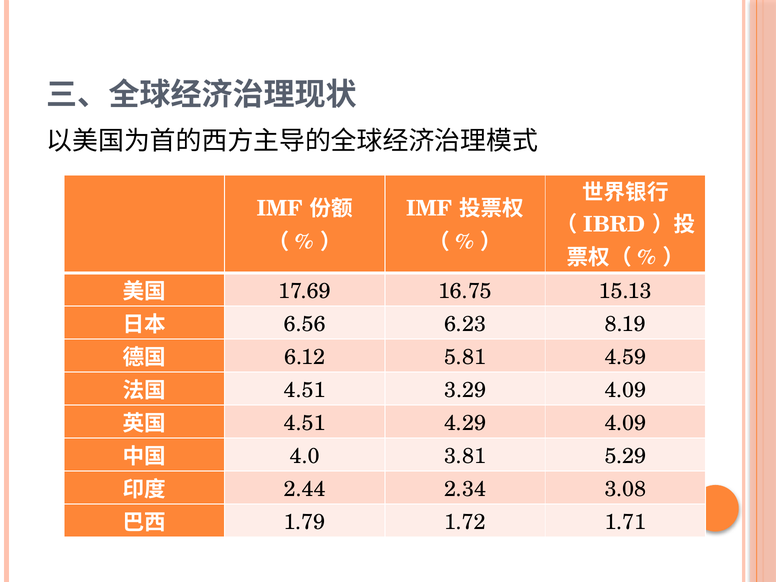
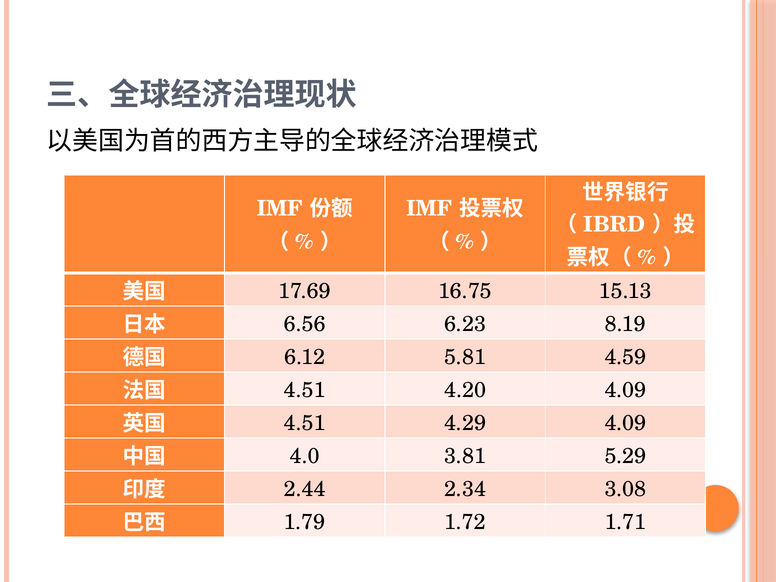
3.29: 3.29 -> 4.20
